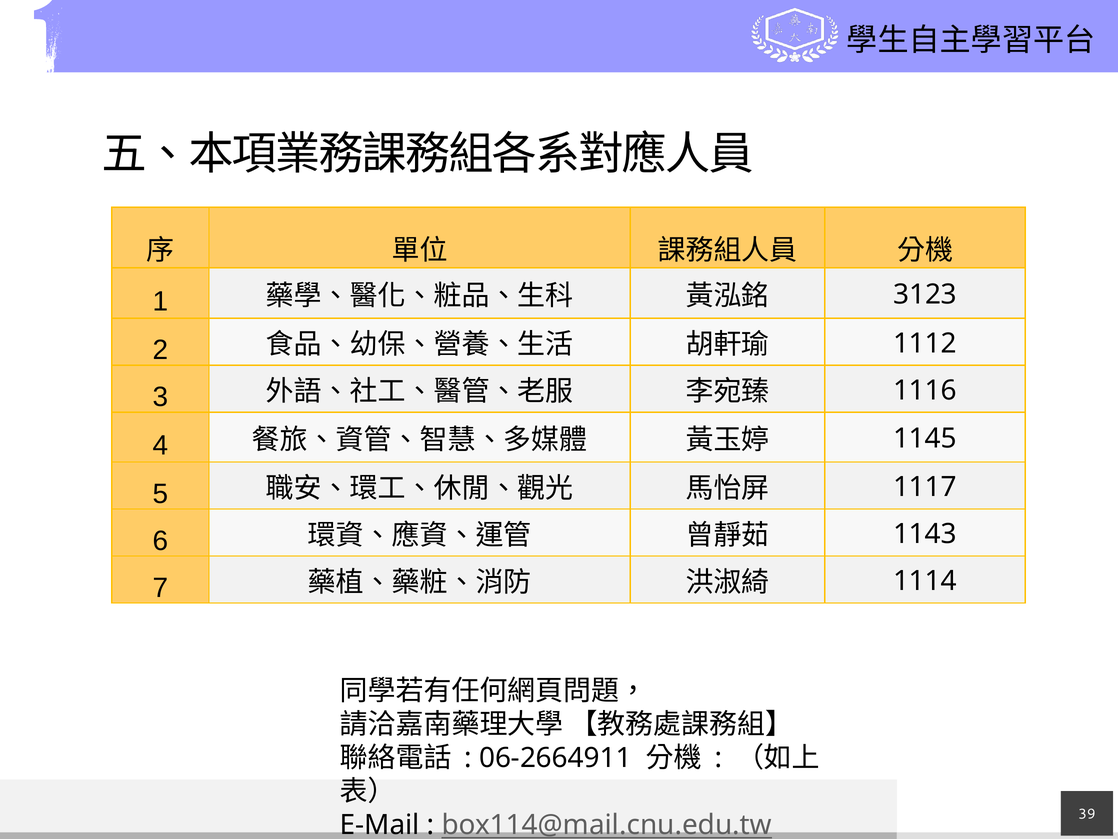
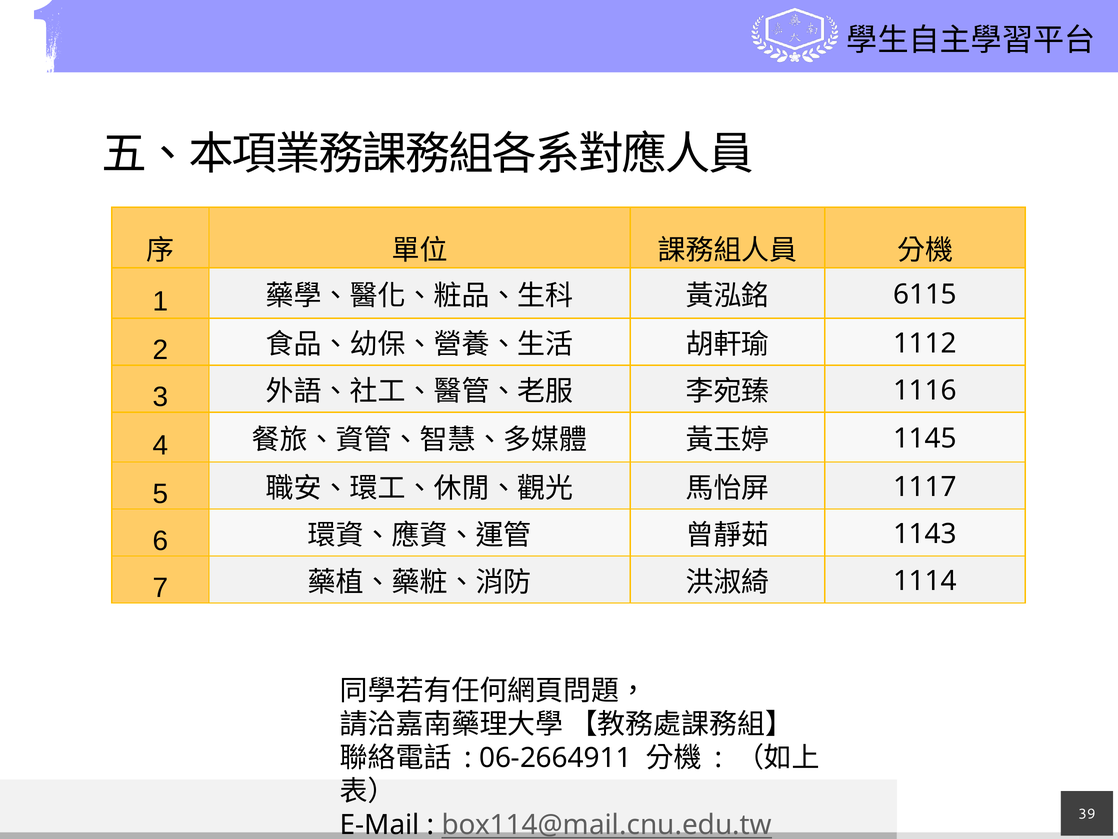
3123: 3123 -> 6115
